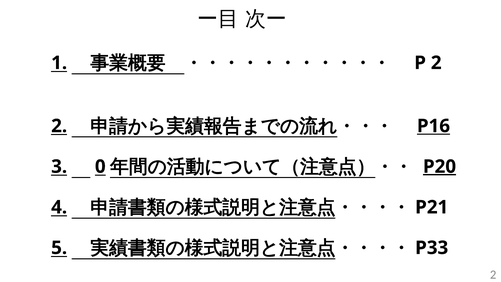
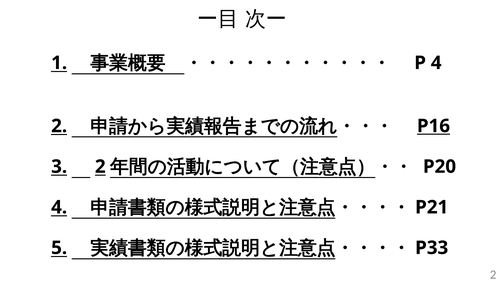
P 2: 2 -> 4
3 0: 0 -> 2
P20 underline: present -> none
